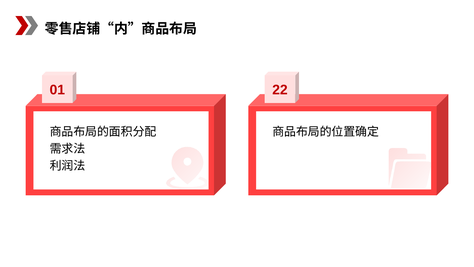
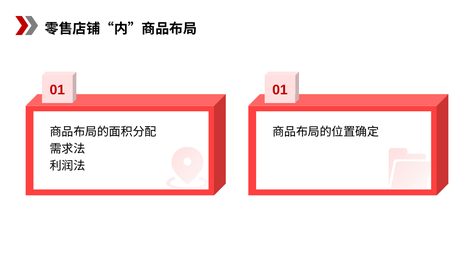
01 22: 22 -> 01
